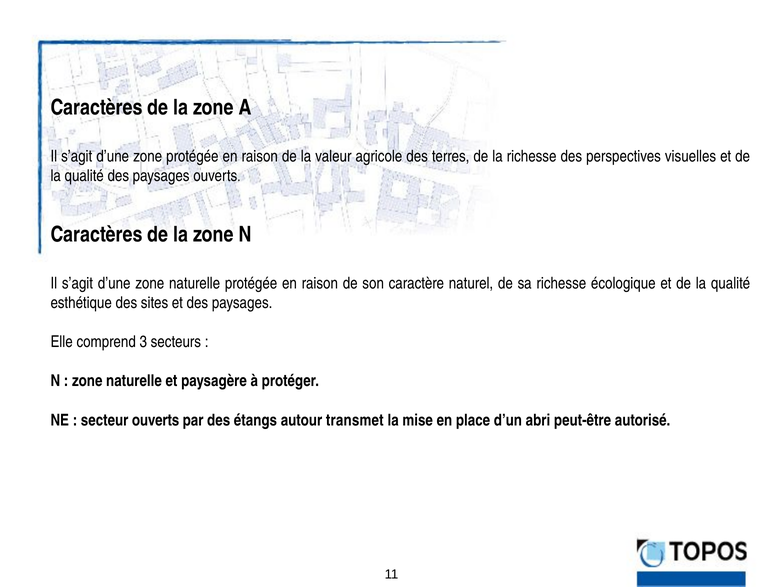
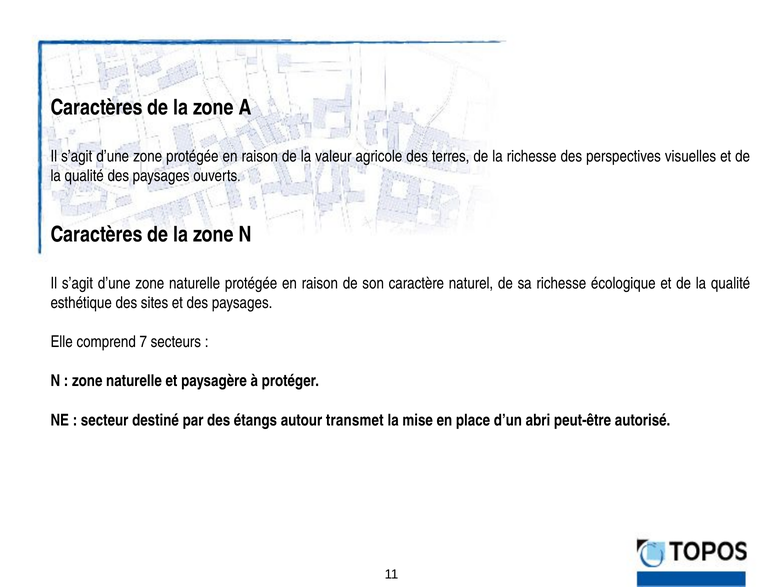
3: 3 -> 7
secteur ouverts: ouverts -> destiné
